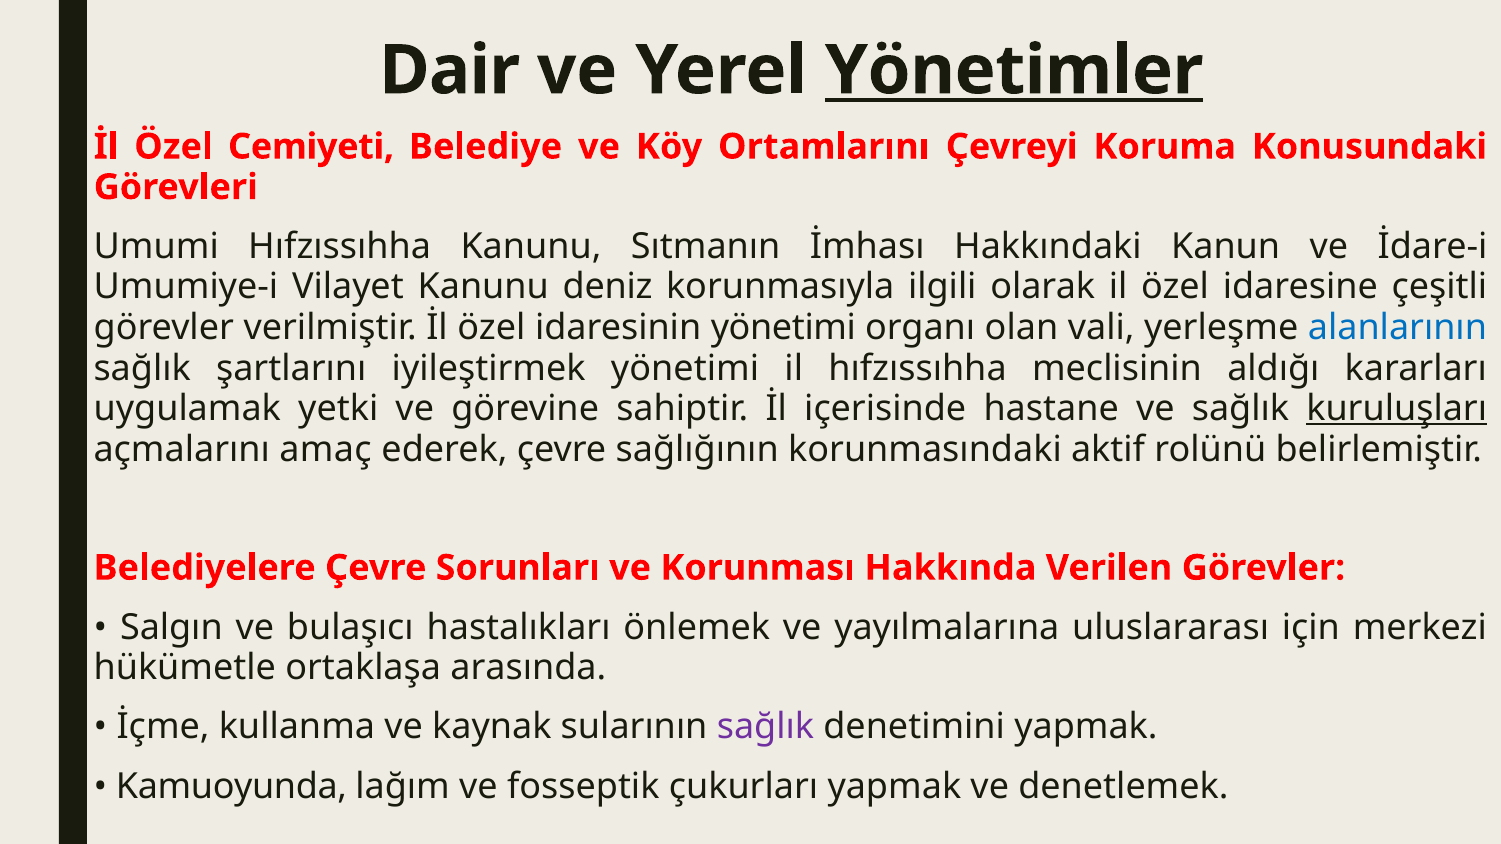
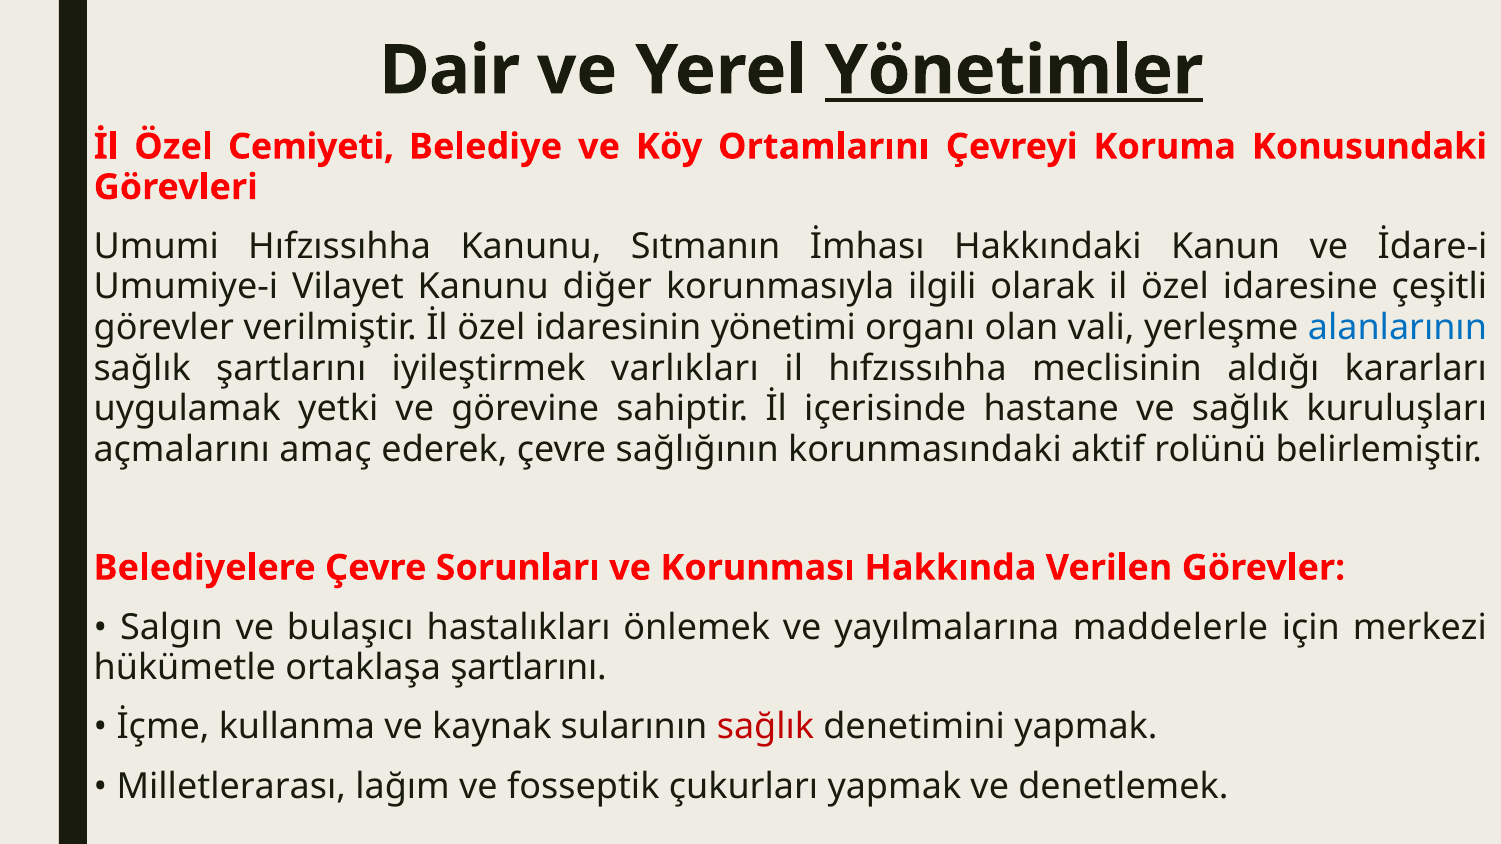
deniz: deniz -> diğer
iyileştirmek yönetimi: yönetimi -> varlıkları
kuruluşları underline: present -> none
uluslararası: uluslararası -> maddelerle
ortaklaşa arasında: arasında -> şartlarını
sağlık at (765, 727) colour: purple -> red
Kamuoyunda: Kamuoyunda -> Milletlerarası
